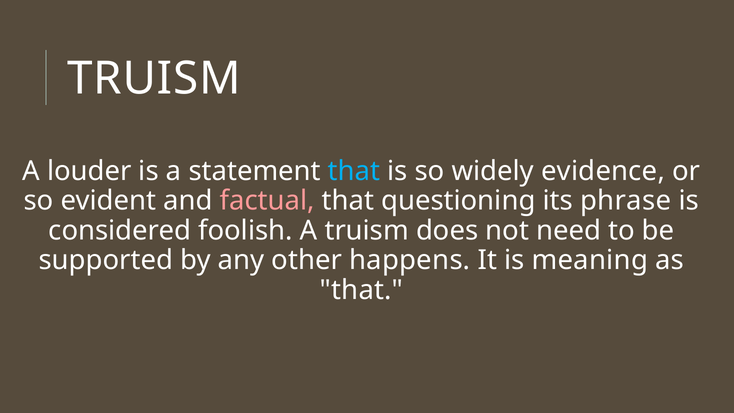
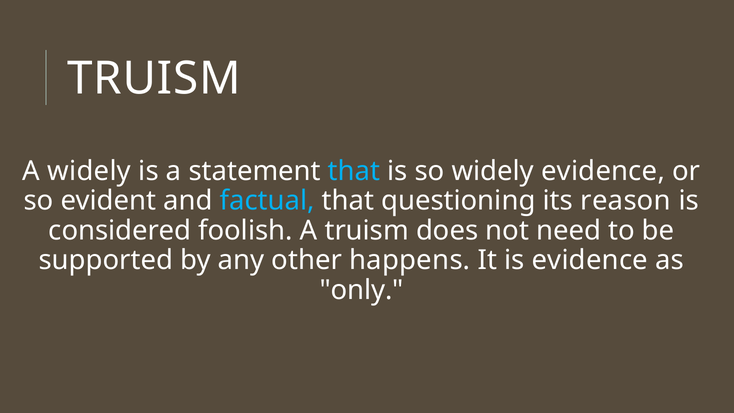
A louder: louder -> widely
factual colour: pink -> light blue
phrase: phrase -> reason
is meaning: meaning -> evidence
that at (361, 290): that -> only
